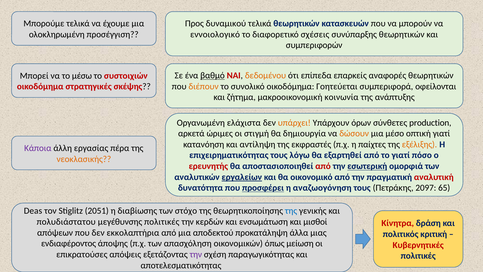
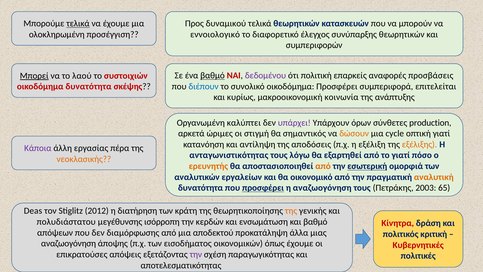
τελικά at (78, 24) underline: none -> present
σχέσεις: σχέσεις -> έλεγχος
δεδομένου colour: orange -> purple
επίπεδα: επίπεδα -> πολιτική
αναφορές θεωρητικών: θεωρητικών -> προσβάσεις
Μπορεί underline: none -> present
μέσω: μέσω -> λαού
διέπουν colour: orange -> blue
οικοδόμημα Γοητεύεται: Γοητεύεται -> Προσφέρει
οφείλονται: οφείλονται -> επιτελείται
οικοδόμημα στρατηγικές: στρατηγικές -> δυνατότητα
ζήτημα: ζήτημα -> κυρίως
ελάχιστα: ελάχιστα -> καλύπτει
υπάρχει colour: orange -> purple
δημιουργία: δημιουργία -> σημαντικός
μέσο: μέσο -> cycle
εκφραστές: εκφραστές -> αποδόσεις
παίχτες: παίχτες -> εξέλιξη
επιχειρηματικότητας: επιχειρηματικότητας -> ανταγωνιστικότητας
ερευνητής colour: red -> orange
από at (323, 166) colour: red -> orange
εργαλείων underline: present -> none
αναλυτική colour: red -> orange
2097: 2097 -> 2003
2051: 2051 -> 2012
διαβίωσης: διαβίωσης -> διατήρηση
στόχο: στόχο -> κράτη
της at (291, 211) colour: blue -> orange
μεγέθυνσης πολιτικές: πολιτικές -> ισόρροπη
και μισθοί: μισθοί -> βαθμό
εκκολαπτήρια: εκκολαπτήρια -> διαμόρφωσης
ενδιαφέροντος at (69, 243): ενδιαφέροντος -> αναζωογόνηση
απασχόληση: απασχόληση -> εισοδήματος
όπως μείωση: μείωση -> έχουμε
